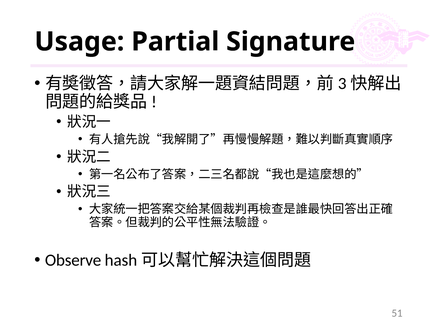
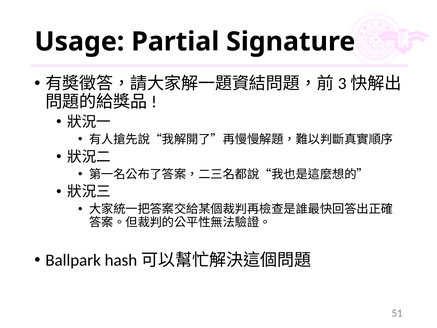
Observe: Observe -> Ballpark
